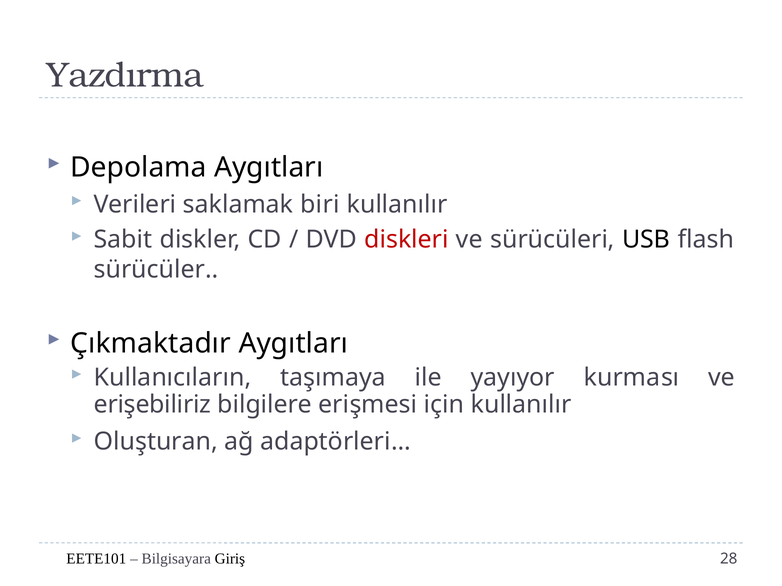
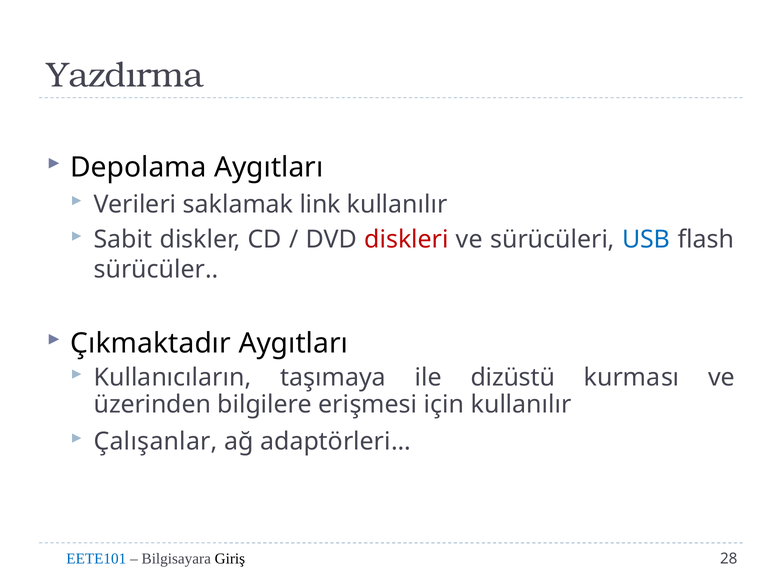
biri: biri -> link
USB colour: black -> blue
yayıyor: yayıyor -> dizüstü
erişebiliriz: erişebiliriz -> üzerinden
Oluşturan: Oluşturan -> Çalışanlar
EETE101 colour: black -> blue
